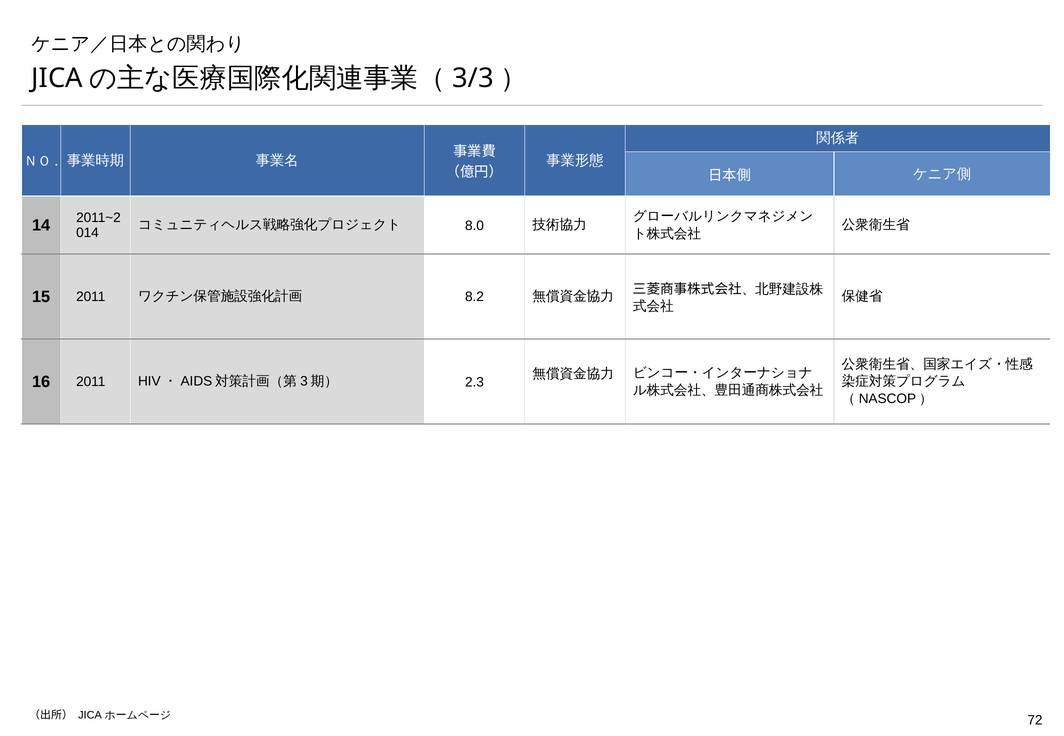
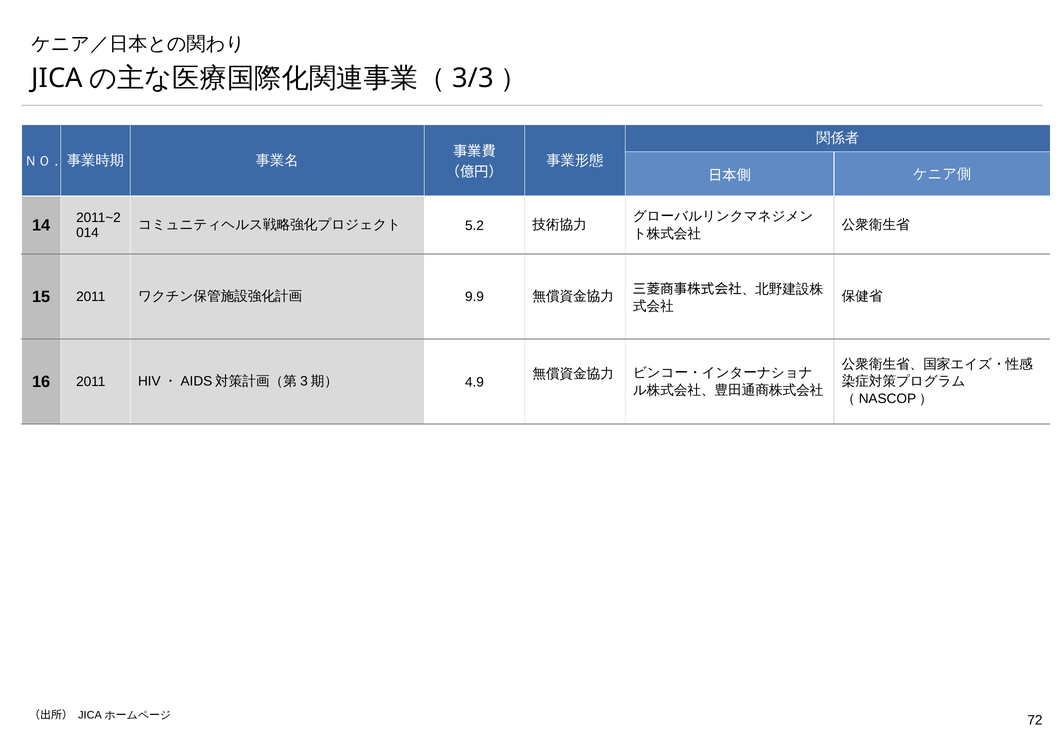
8.0: 8.0 -> 5.2
8.2: 8.2 -> 9.9
2.3: 2.3 -> 4.9
